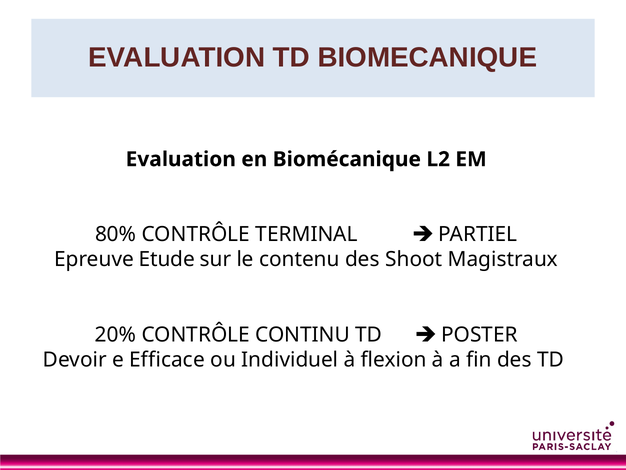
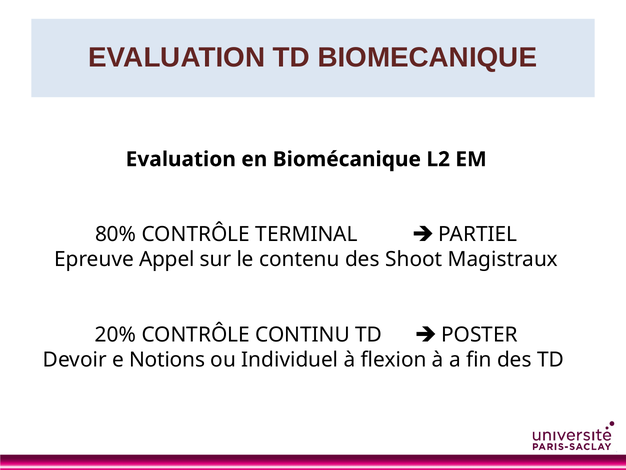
Etude: Etude -> Appel
Efficace: Efficace -> Notions
